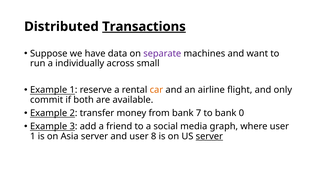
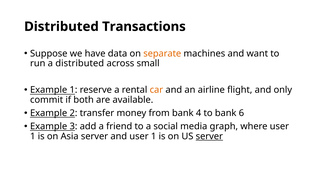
Transactions underline: present -> none
separate colour: purple -> orange
a individually: individually -> distributed
7: 7 -> 4
0: 0 -> 6
and user 8: 8 -> 1
